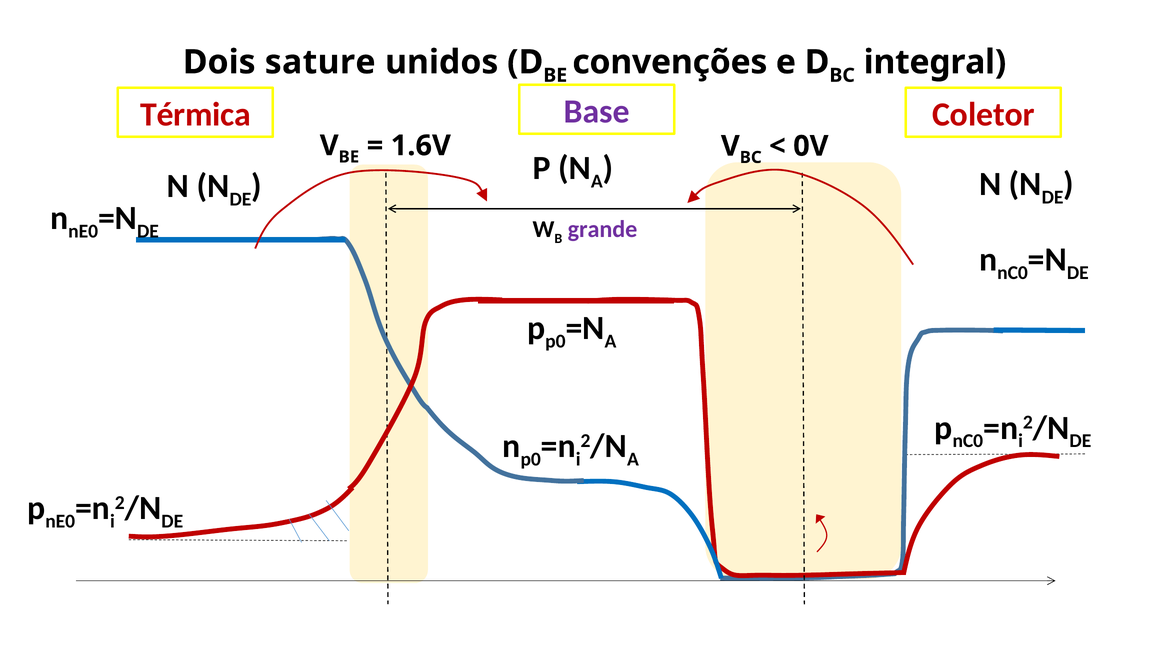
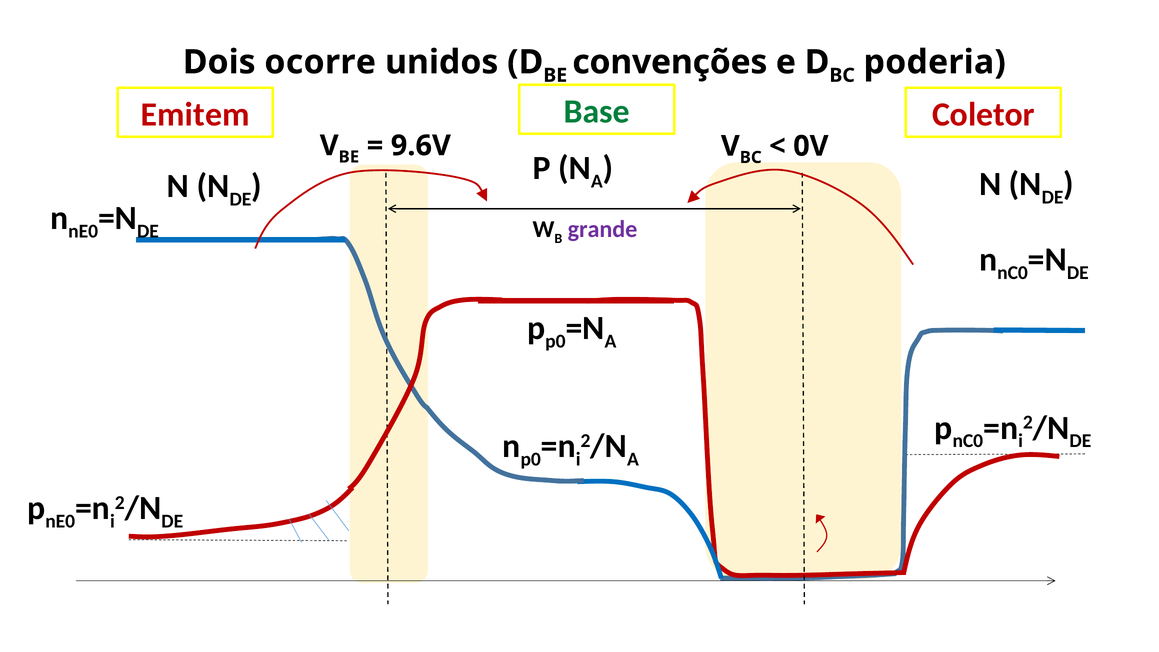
sature: sature -> ocorre
integral: integral -> poderia
Base colour: purple -> green
Térmica: Térmica -> Emitem
1.6V: 1.6V -> 9.6V
